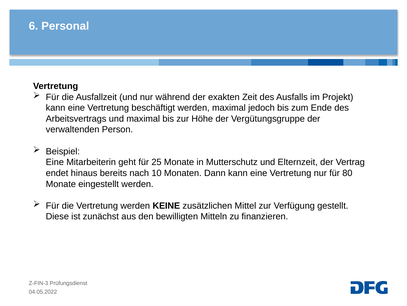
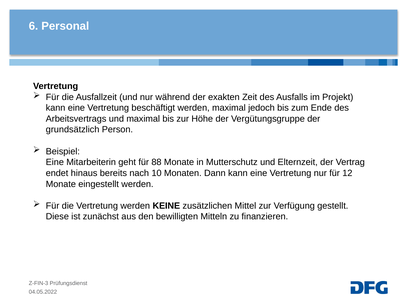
verwaltenden: verwaltenden -> grundsätzlich
25: 25 -> 88
80: 80 -> 12
